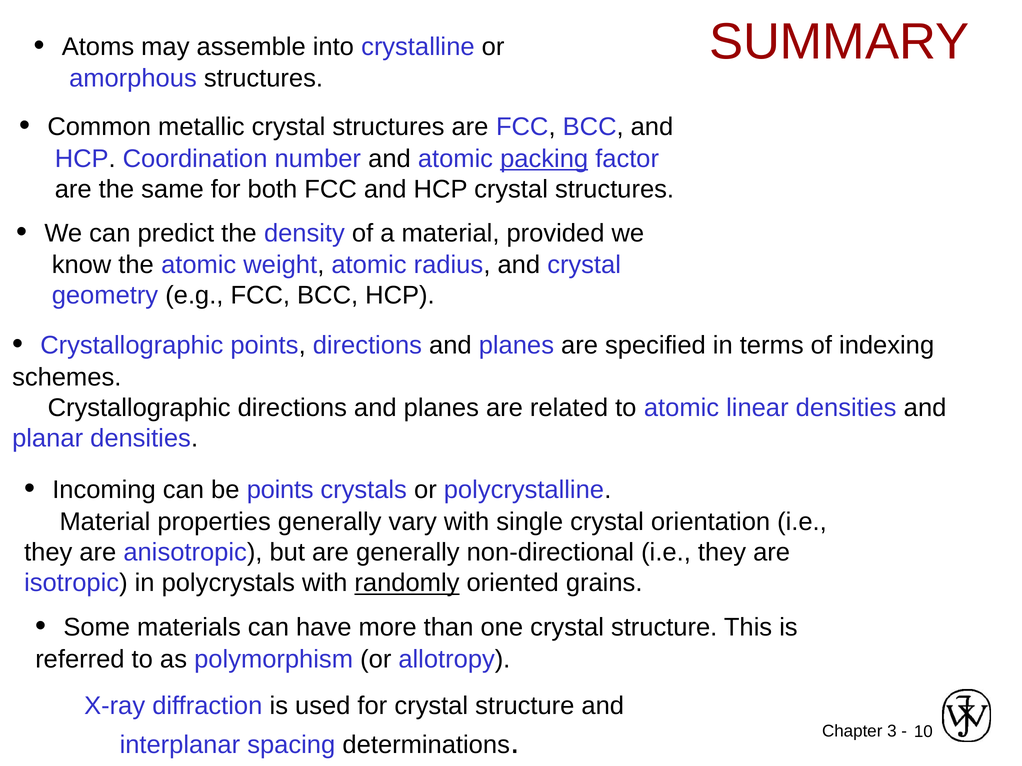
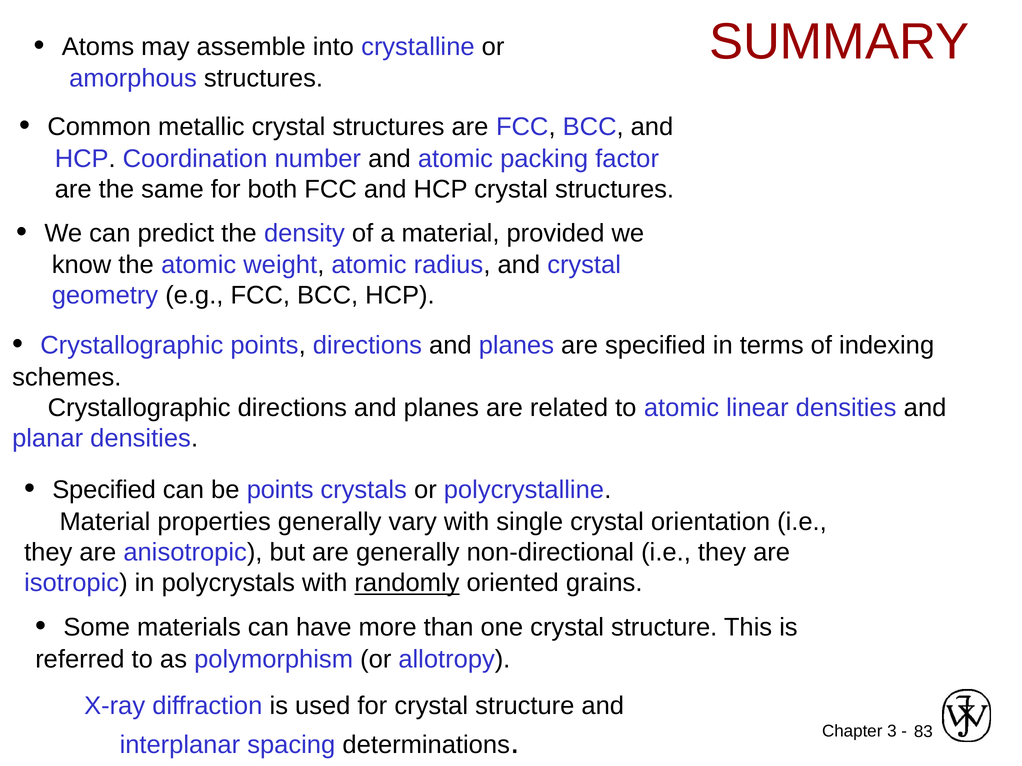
packing underline: present -> none
Incoming at (104, 490): Incoming -> Specified
10: 10 -> 83
